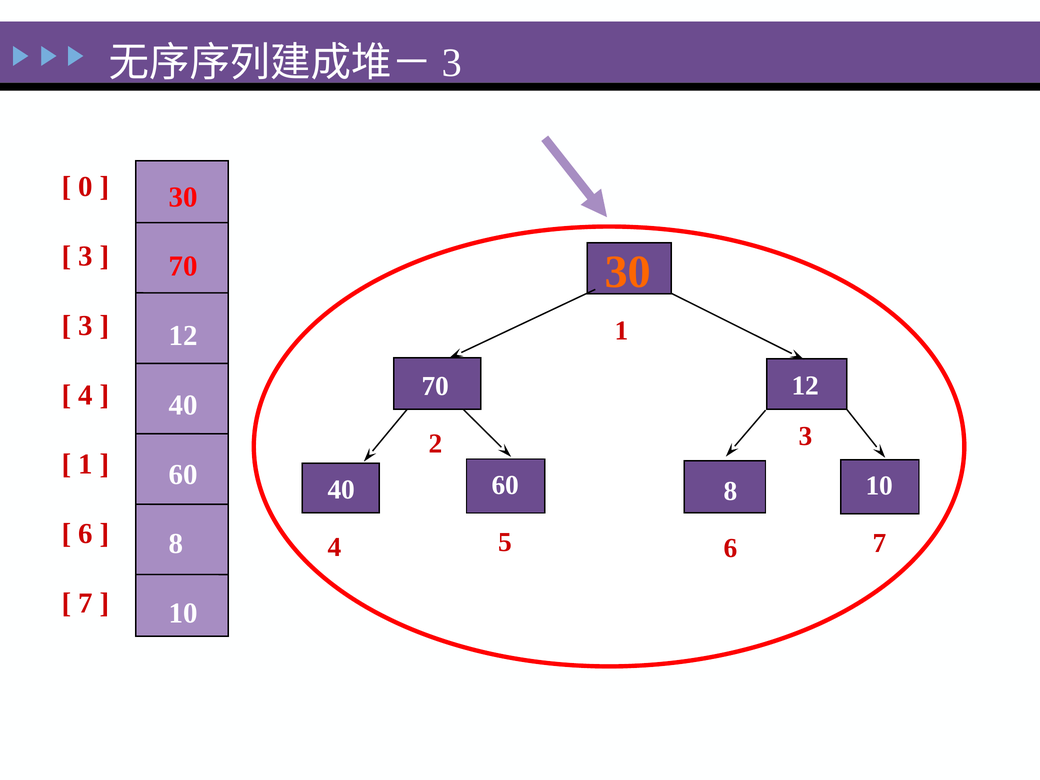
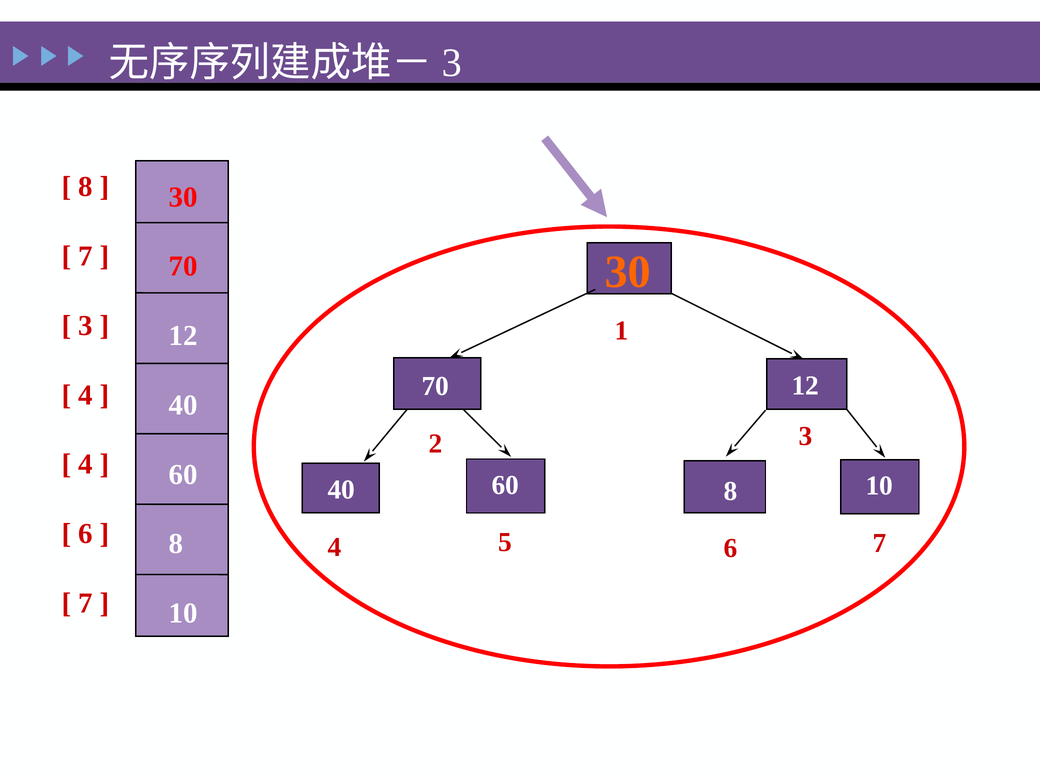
0 at (86, 187): 0 -> 8
3 at (86, 256): 3 -> 7
1 at (86, 464): 1 -> 4
